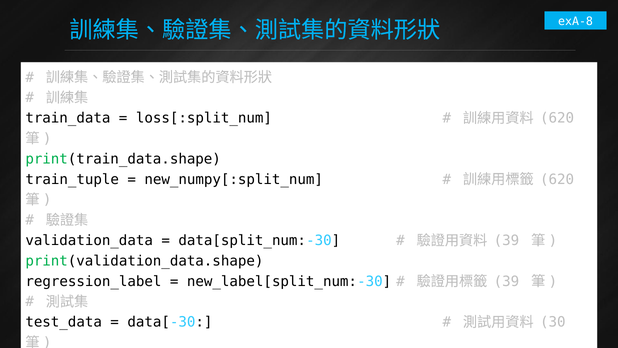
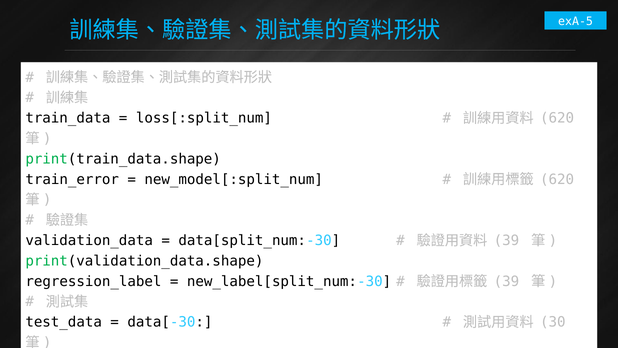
exA-8: exA-8 -> exA-5
train_tuple: train_tuple -> train_error
new_numpy[:split_num: new_numpy[:split_num -> new_model[:split_num
